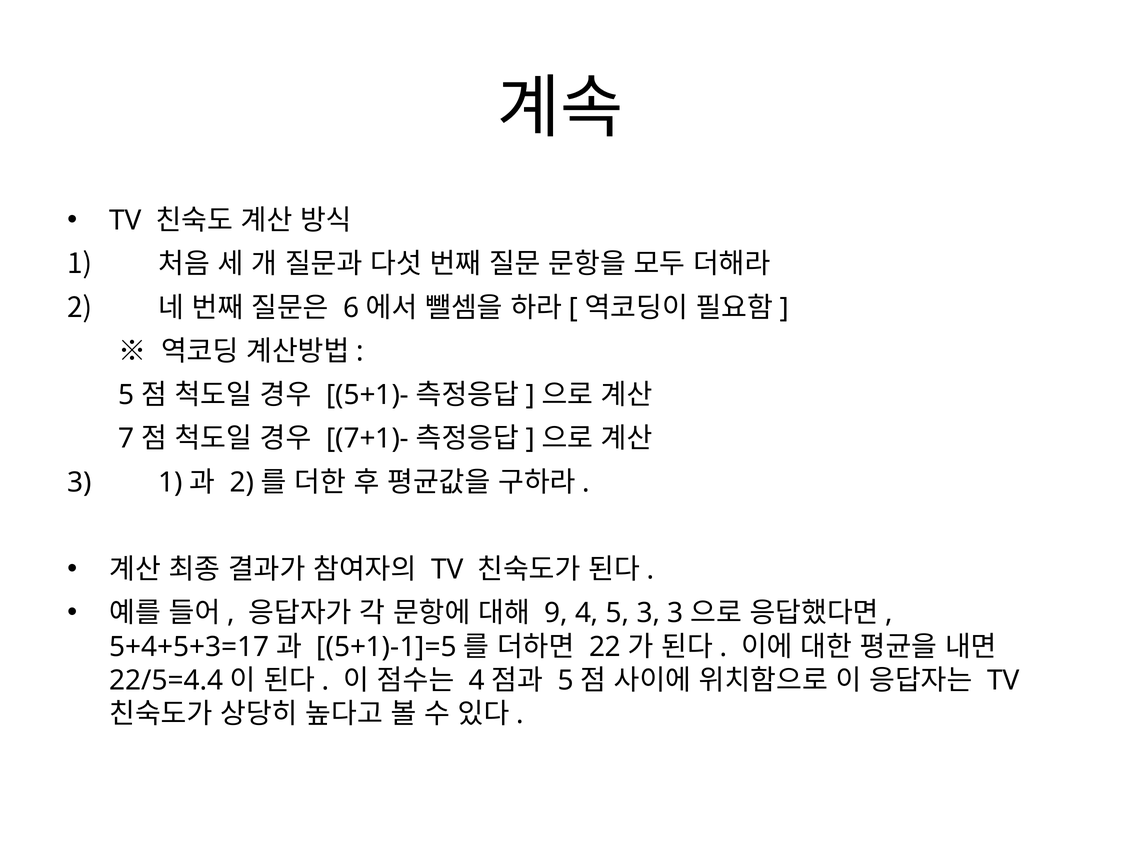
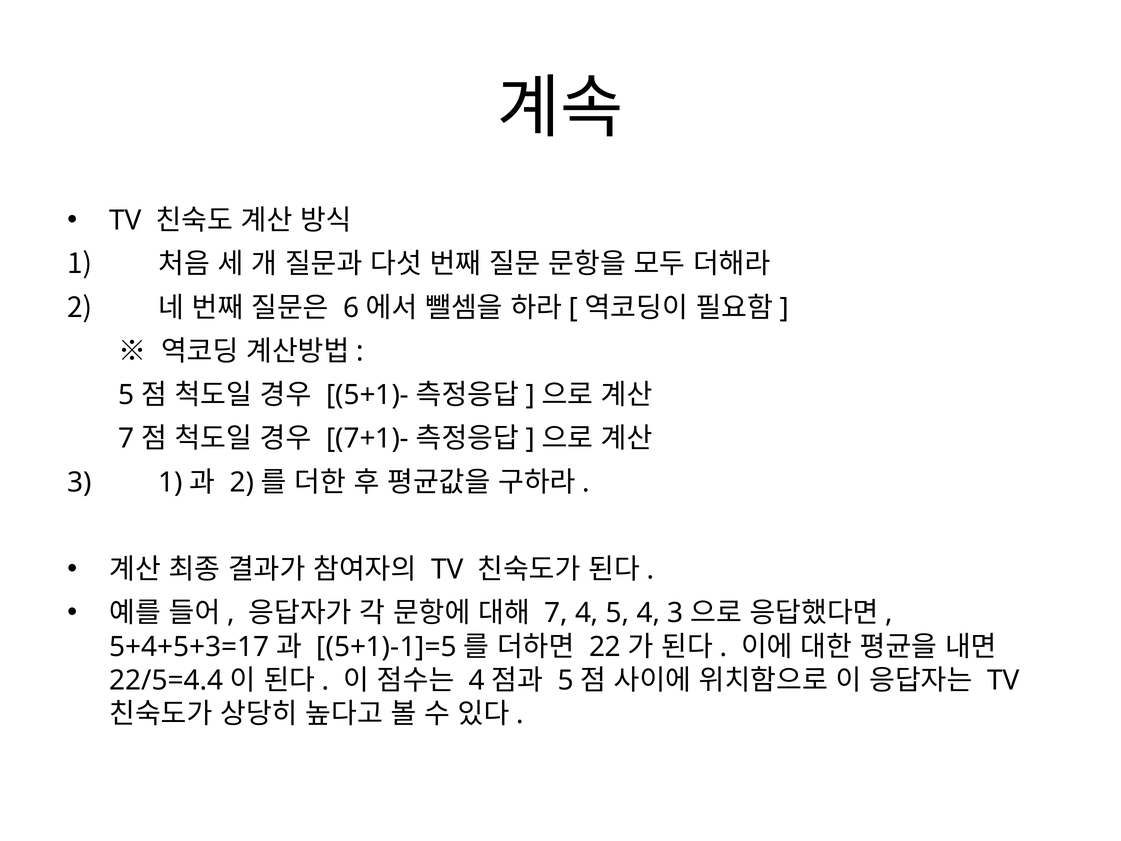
9: 9 -> 7
5 3: 3 -> 4
